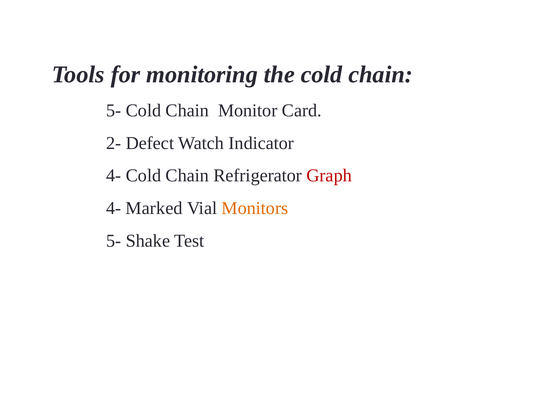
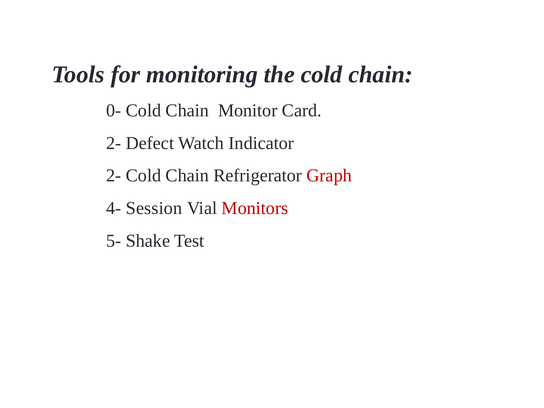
5- at (114, 110): 5- -> 0-
4- at (114, 176): 4- -> 2-
Marked: Marked -> Session
Monitors colour: orange -> red
